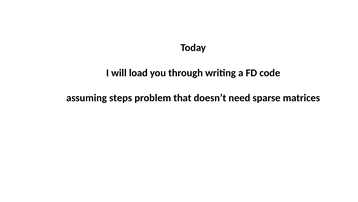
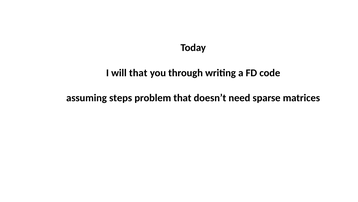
will load: load -> that
